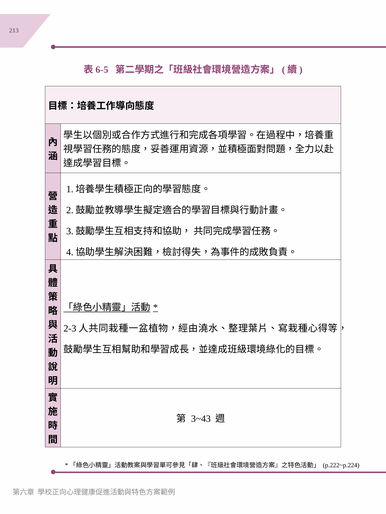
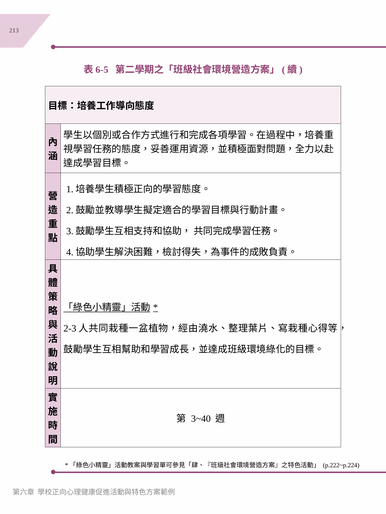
3~43: 3~43 -> 3~40
